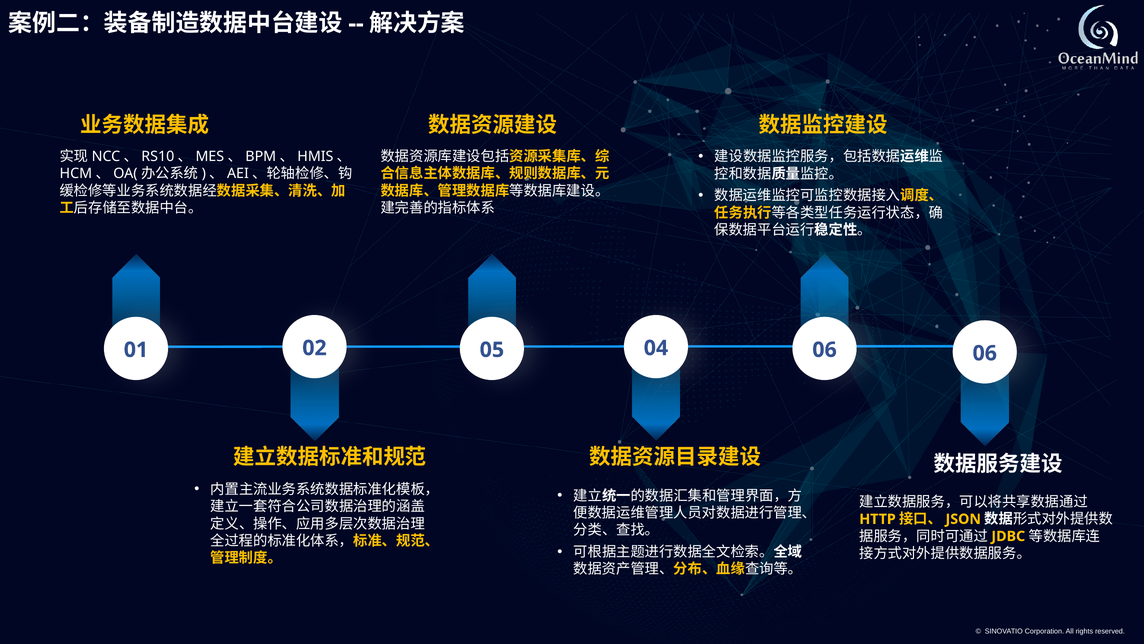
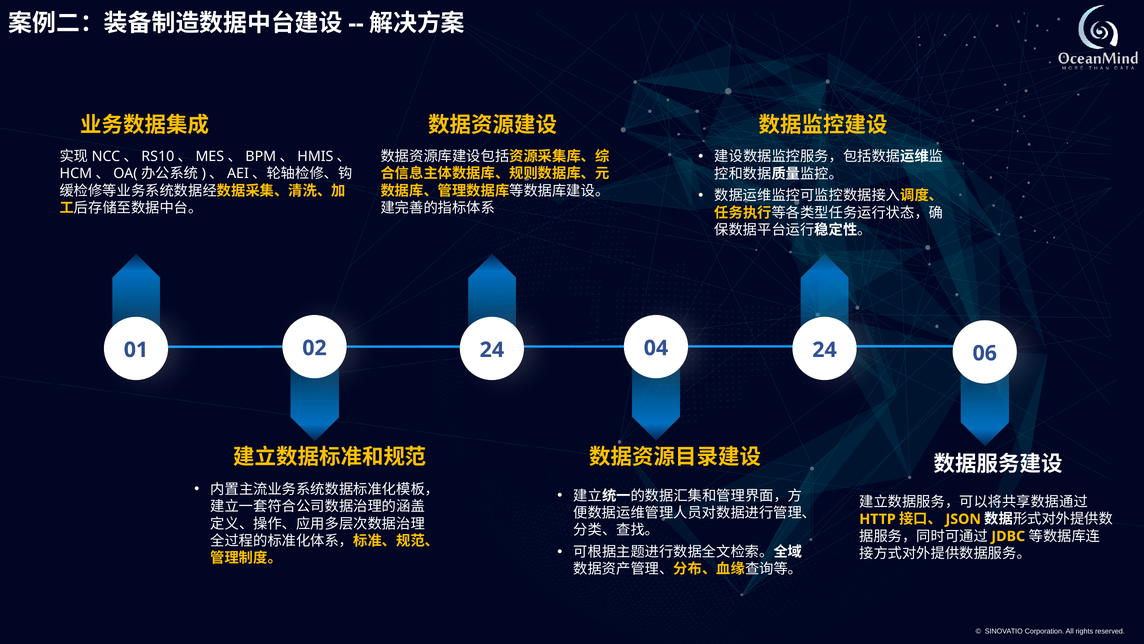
02 05: 05 -> 24
04 06: 06 -> 24
